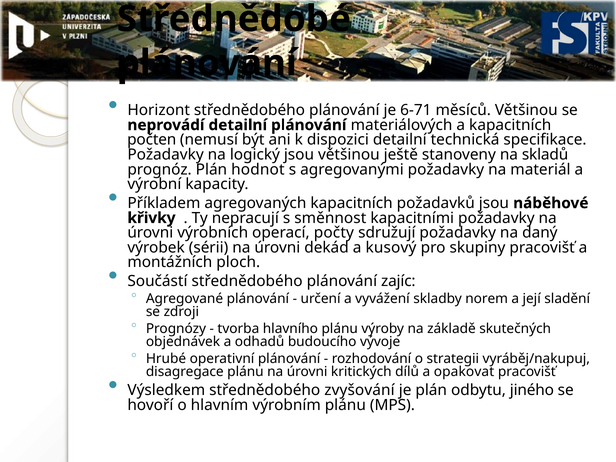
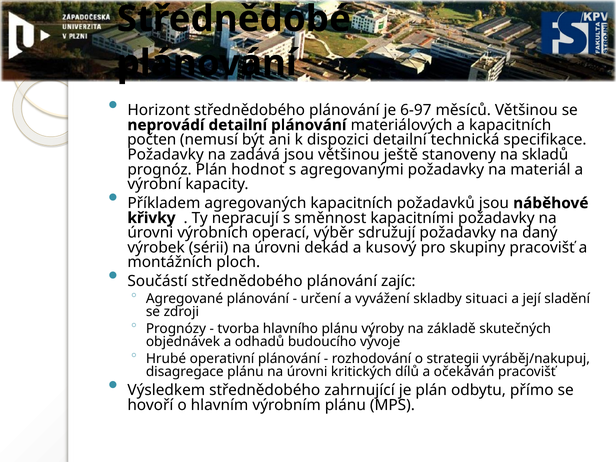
6-71: 6-71 -> 6-97
logický: logický -> zadává
počty: počty -> výběr
norem: norem -> situaci
opakovat: opakovat -> očekáván
zvyšování: zvyšování -> zahrnující
jiného: jiného -> přímo
